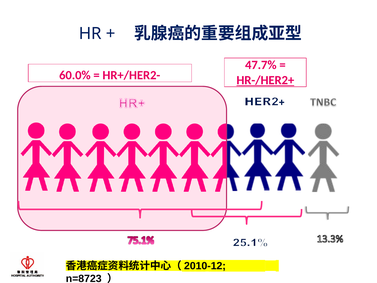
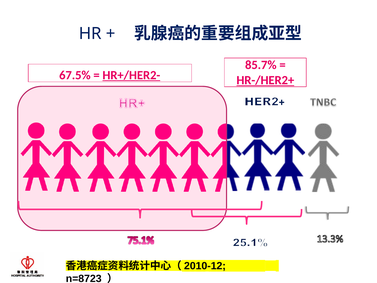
47.7%: 47.7% -> 85.7%
60.0%: 60.0% -> 67.5%
HR+/HER2- underline: none -> present
